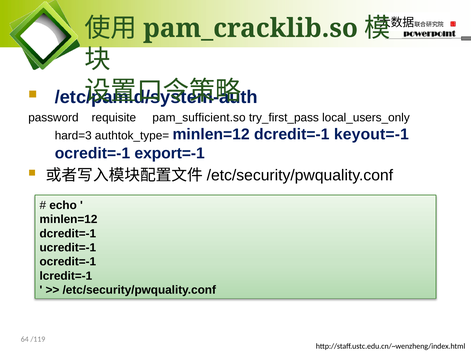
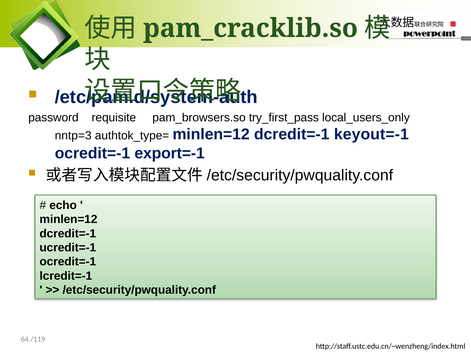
pam_sufficient.so: pam_sufficient.so -> pam_browsers.so
hard=3: hard=3 -> nntp=3
